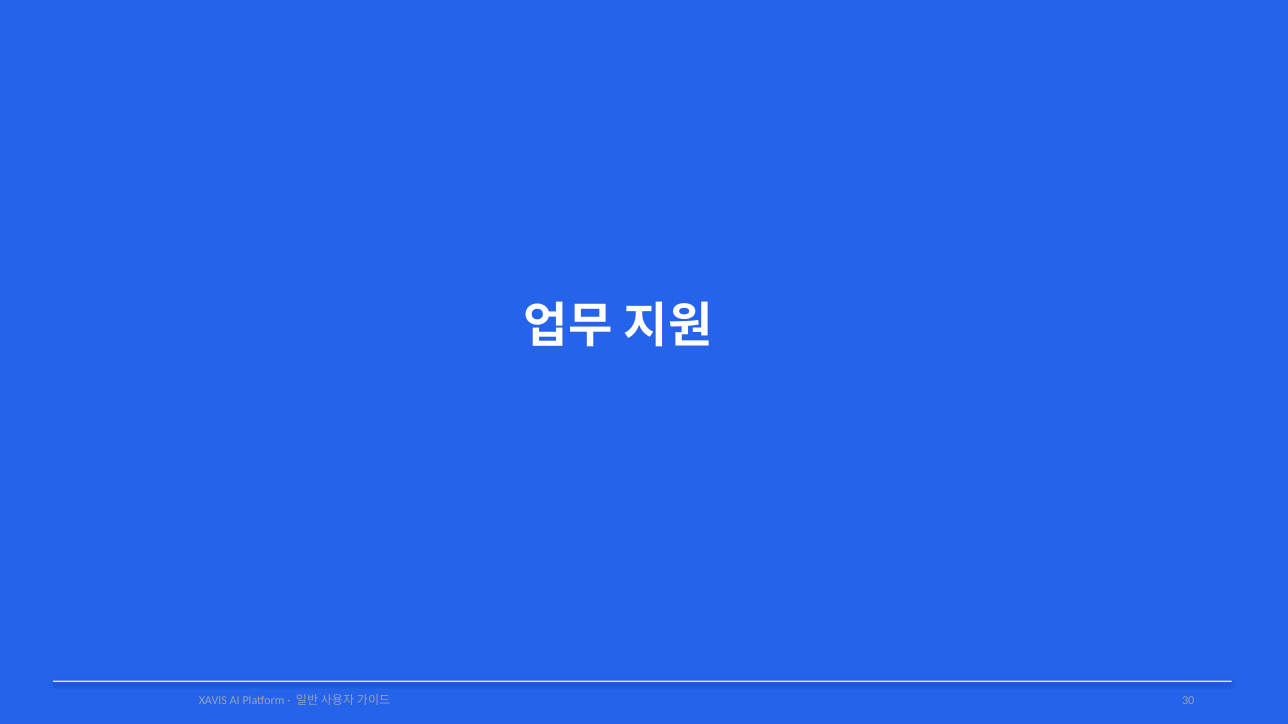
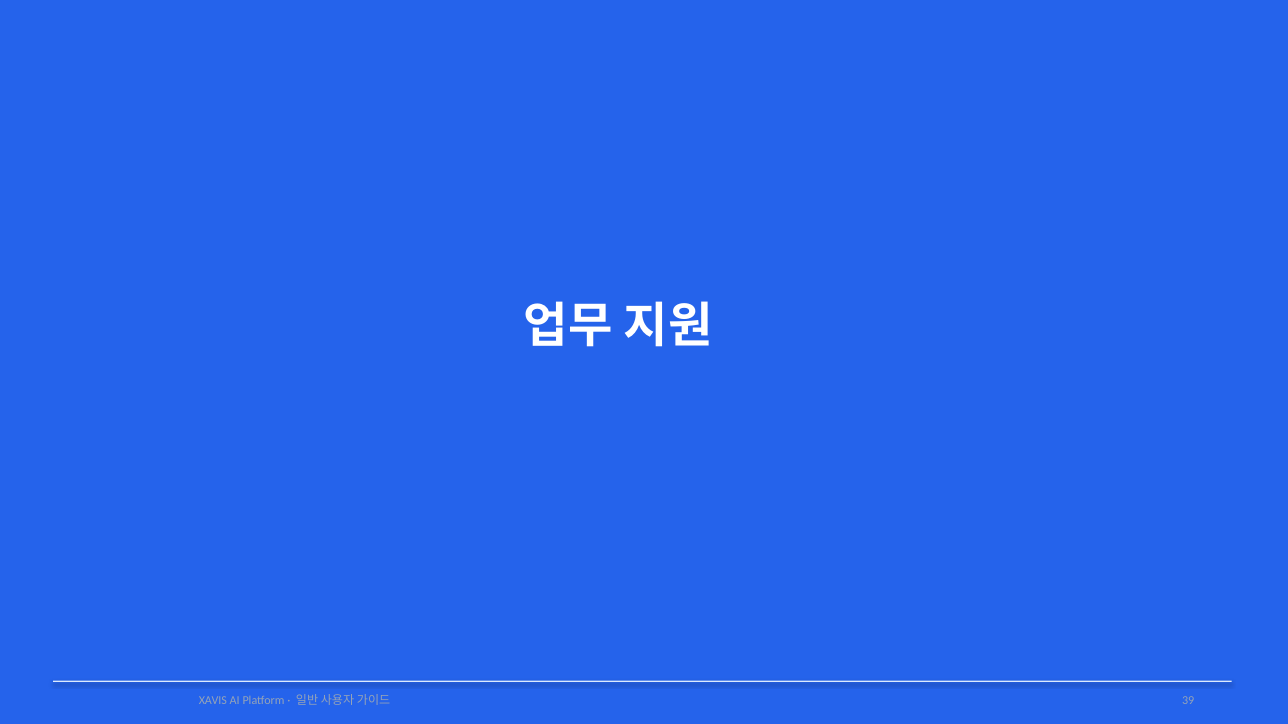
30: 30 -> 39
